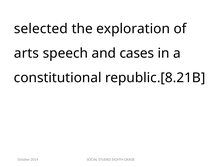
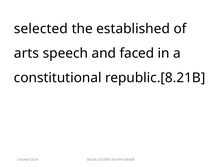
exploration: exploration -> established
cases: cases -> faced
